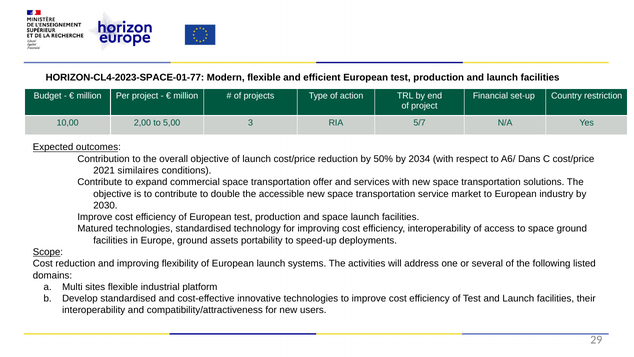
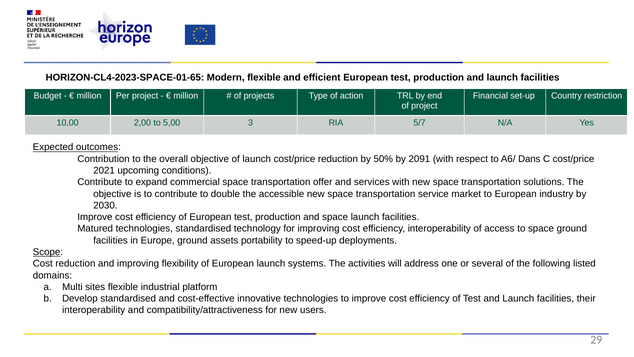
HORIZON-CL4-2023-SPACE-01-77: HORIZON-CL4-2023-SPACE-01-77 -> HORIZON-CL4-2023-SPACE-01-65
2034: 2034 -> 2091
similaires: similaires -> upcoming
